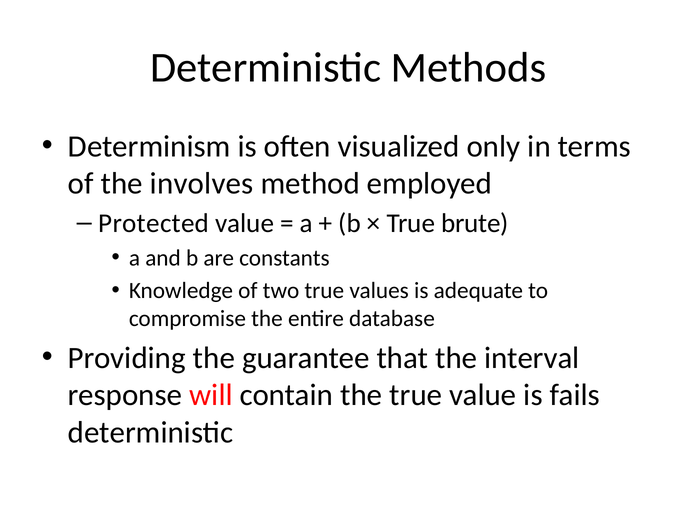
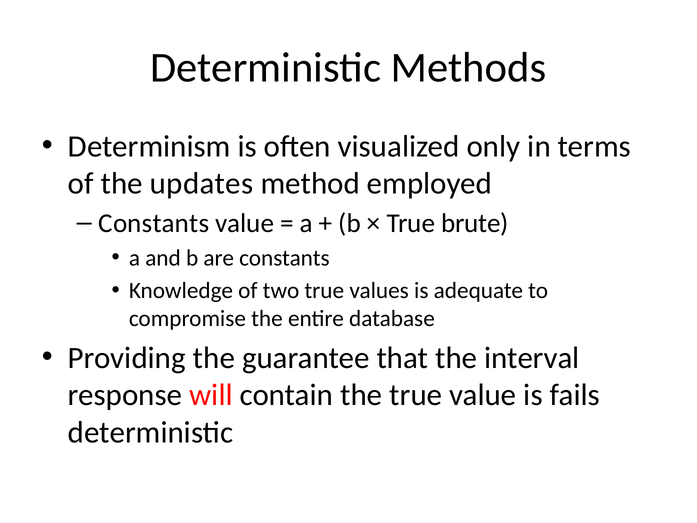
involves: involves -> updates
Protected at (154, 223): Protected -> Constants
